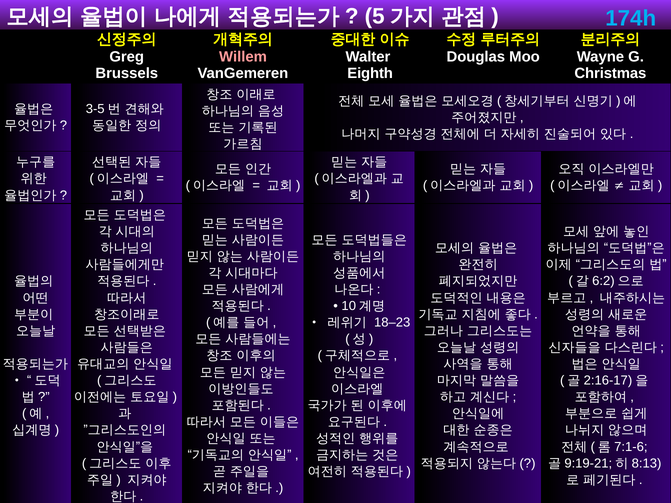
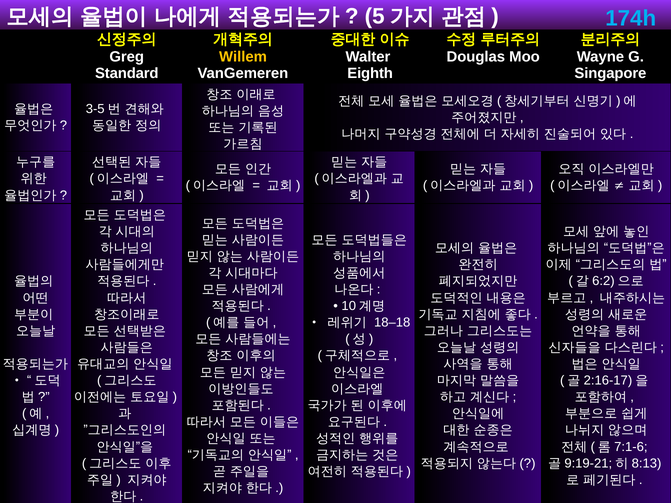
Willem colour: pink -> yellow
Brussels: Brussels -> Standard
Christmas: Christmas -> Singapore
18–23: 18–23 -> 18–18
